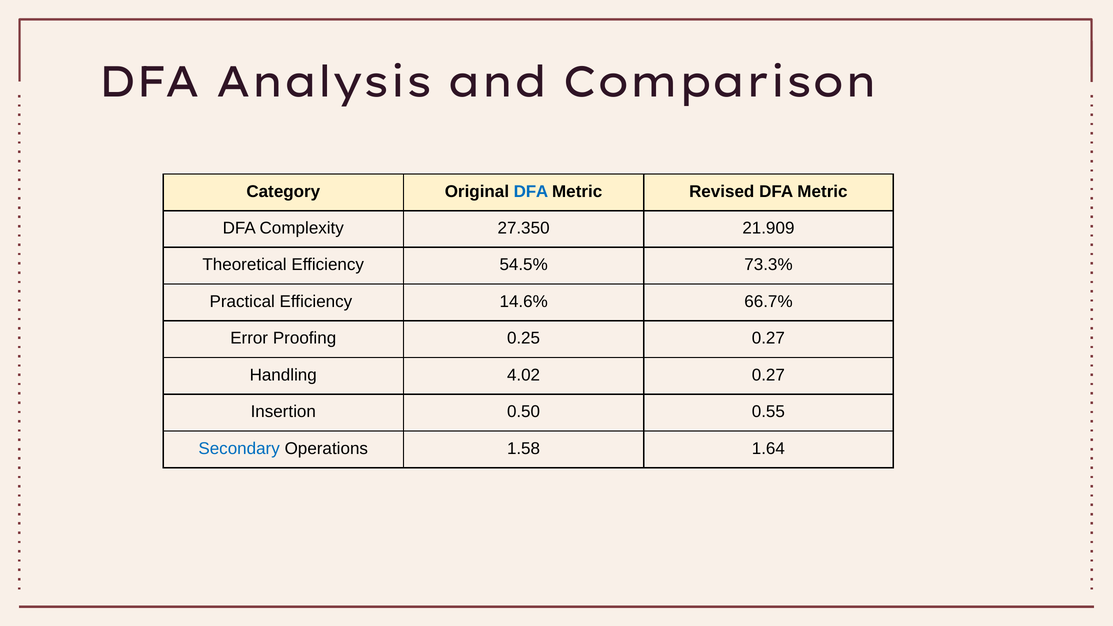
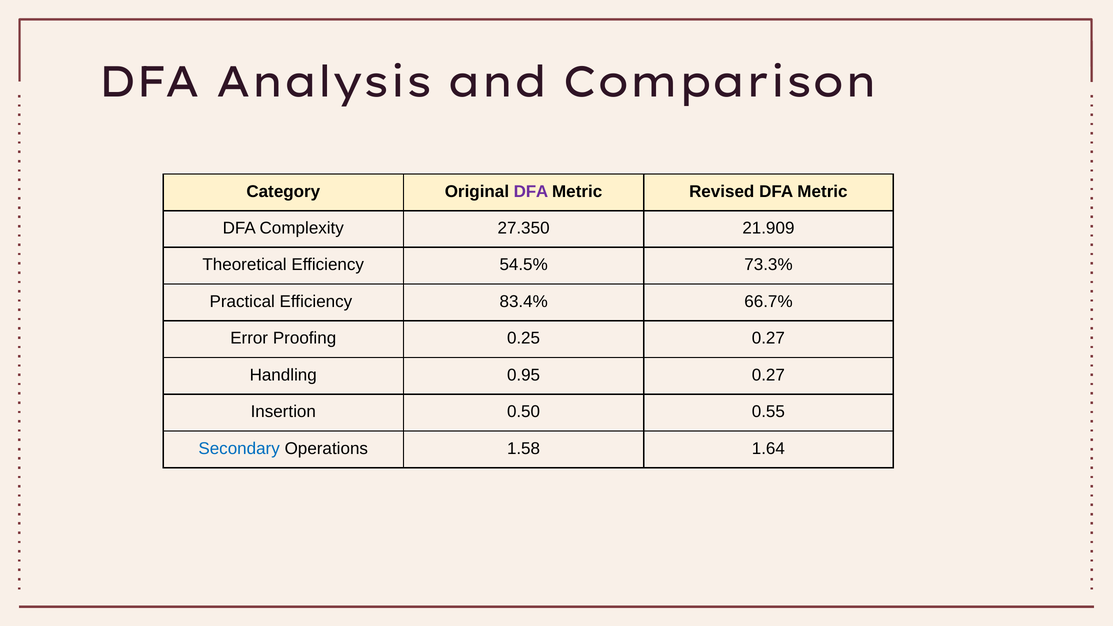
DFA at (531, 191) colour: blue -> purple
14.6%: 14.6% -> 83.4%
4.02: 4.02 -> 0.95
